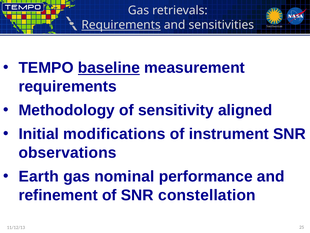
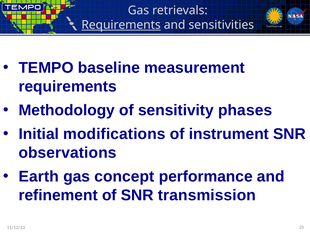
baseline underline: present -> none
aligned: aligned -> phases
nominal: nominal -> concept
constellation: constellation -> transmission
